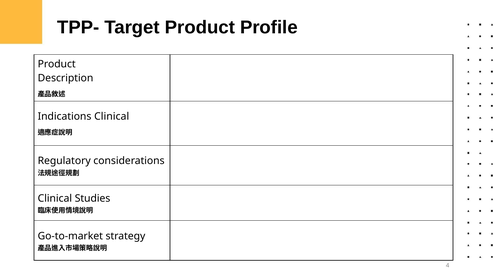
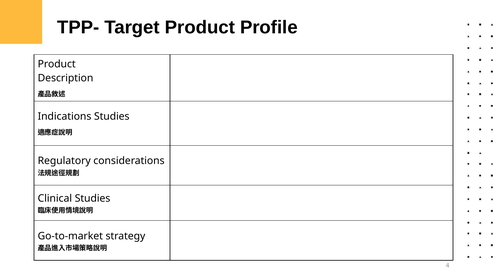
Indications Clinical: Clinical -> Studies
